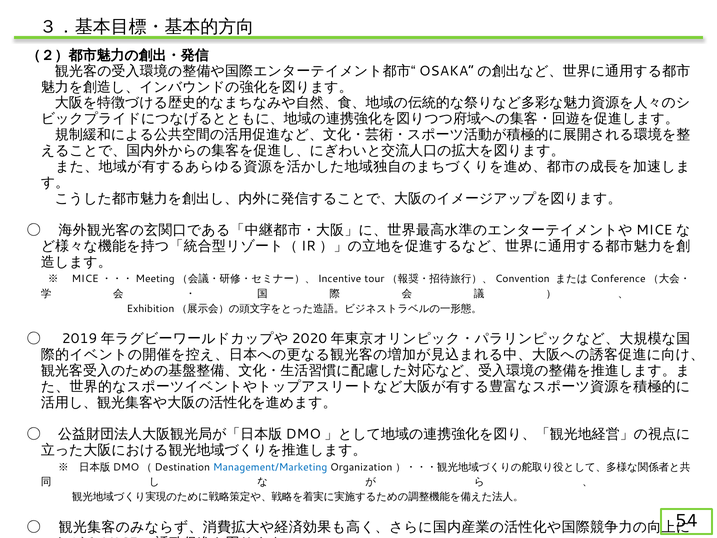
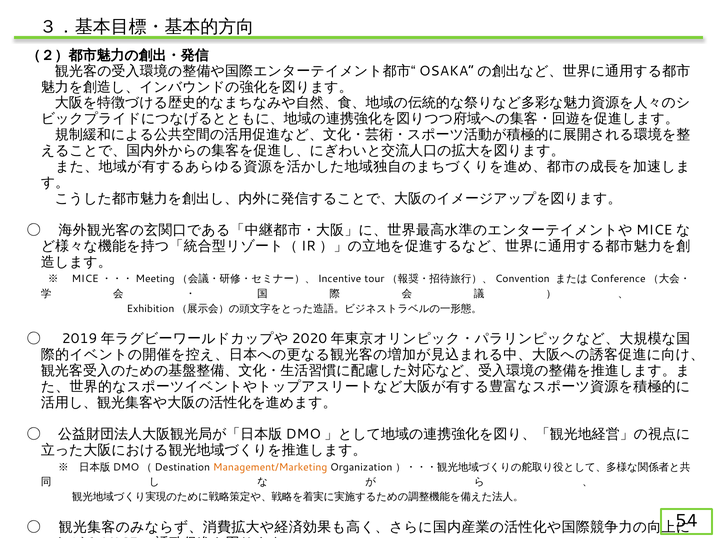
Management/Marketing colour: blue -> orange
